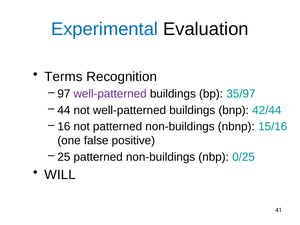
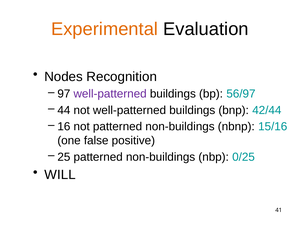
Experimental colour: blue -> orange
Terms: Terms -> Nodes
35/97: 35/97 -> 56/97
